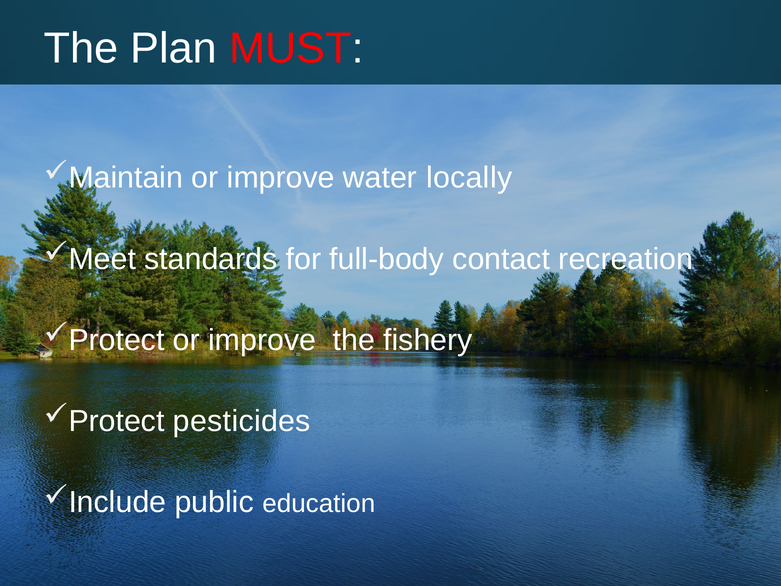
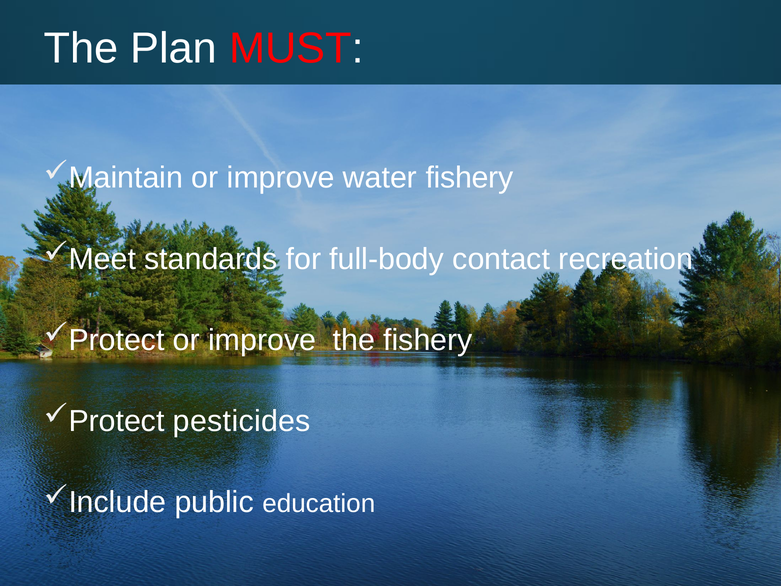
water locally: locally -> fishery
